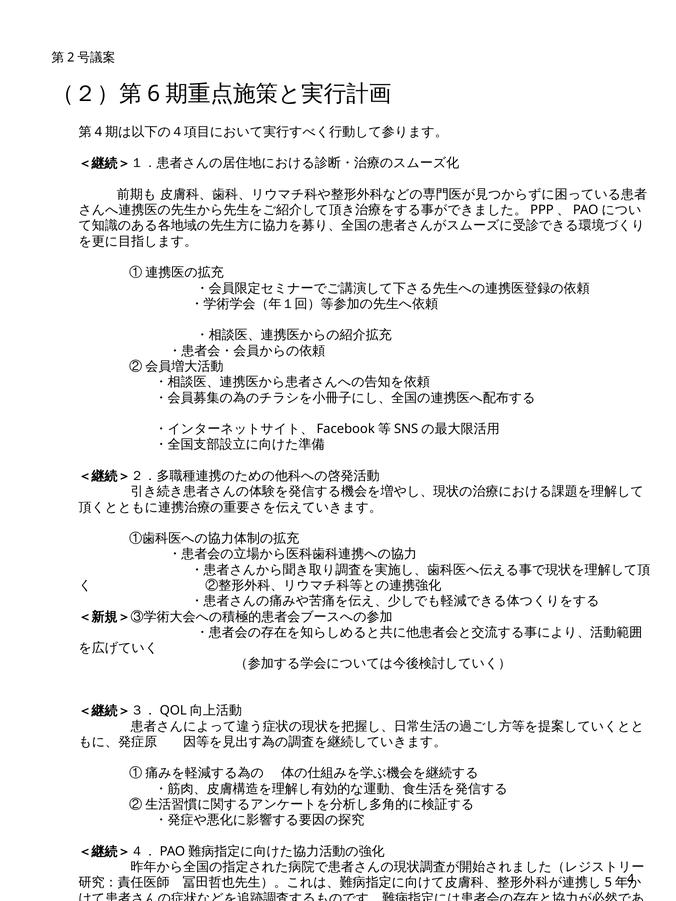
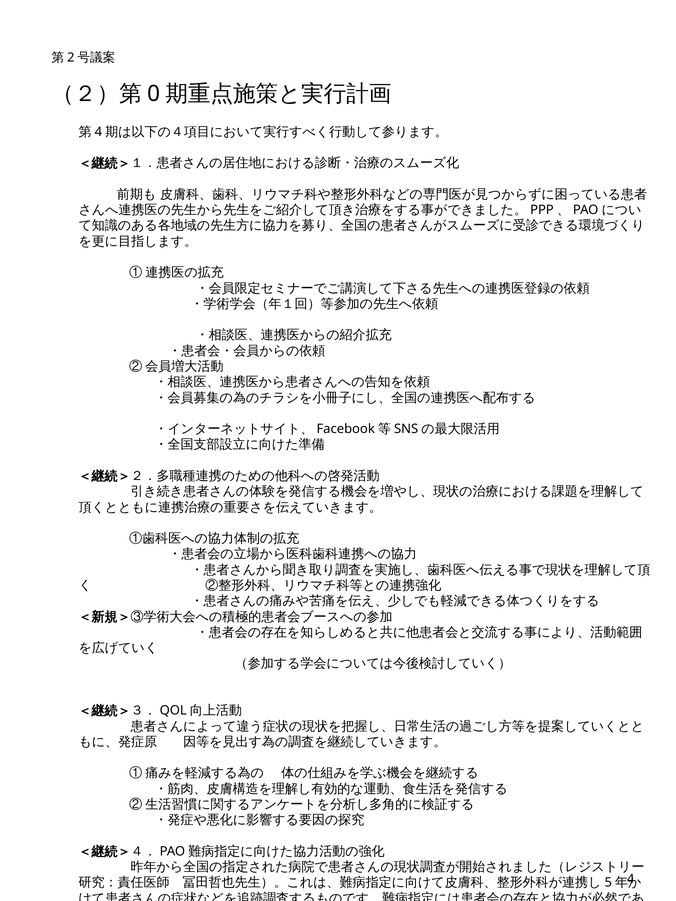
6: 6 -> 0
